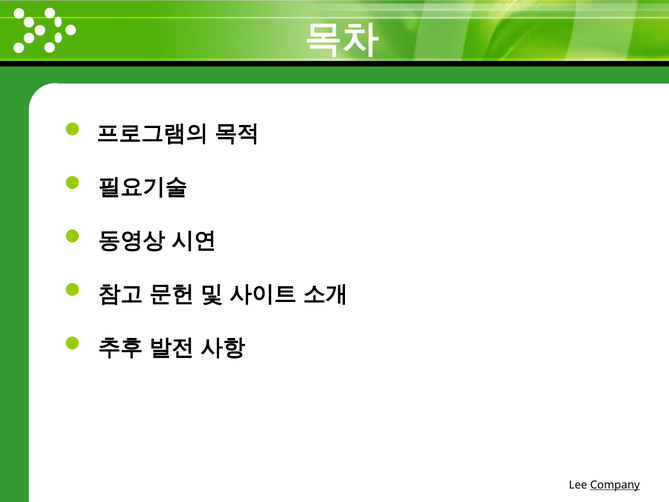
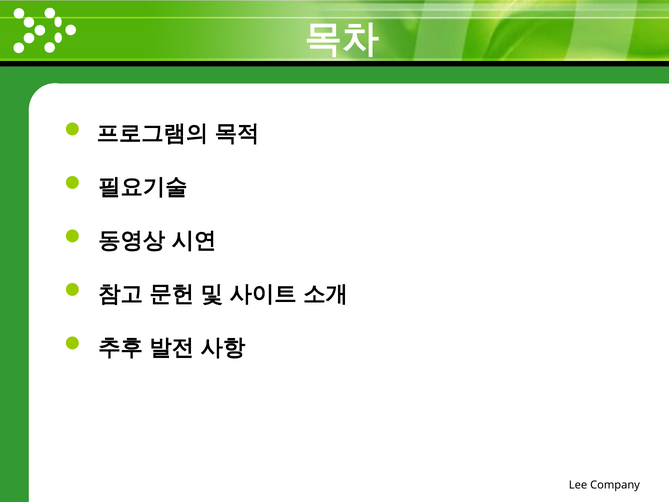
Company underline: present -> none
